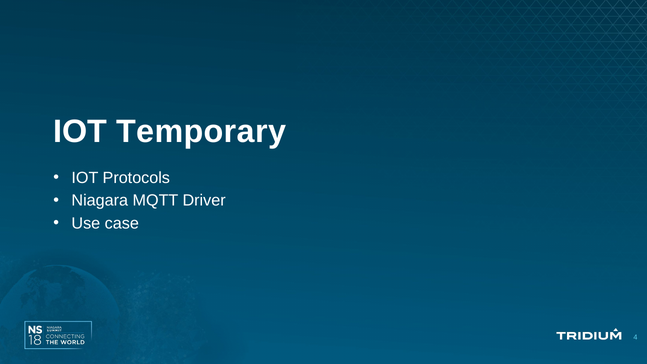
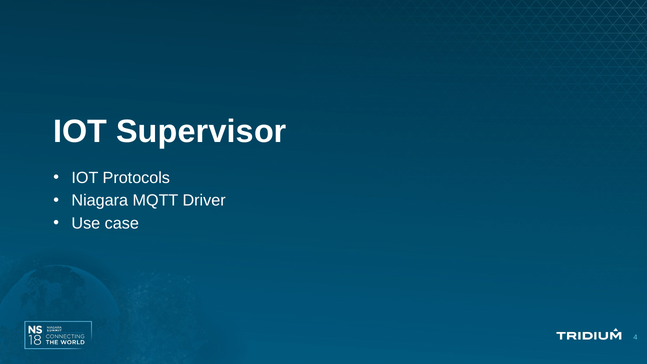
Temporary: Temporary -> Supervisor
